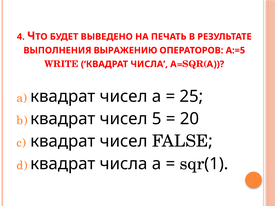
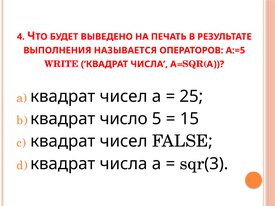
ВЫРАЖЕНИЮ: ВЫРАЖЕНИЮ -> НАЗЫВАЕТСЯ
чисел at (124, 119): чисел -> число
20: 20 -> 15
1: 1 -> 3
